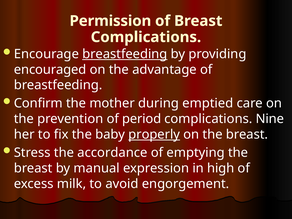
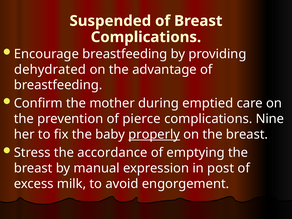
Permission: Permission -> Suspended
breastfeeding at (125, 54) underline: present -> none
encouraged: encouraged -> dehydrated
period: period -> pierce
high: high -> post
